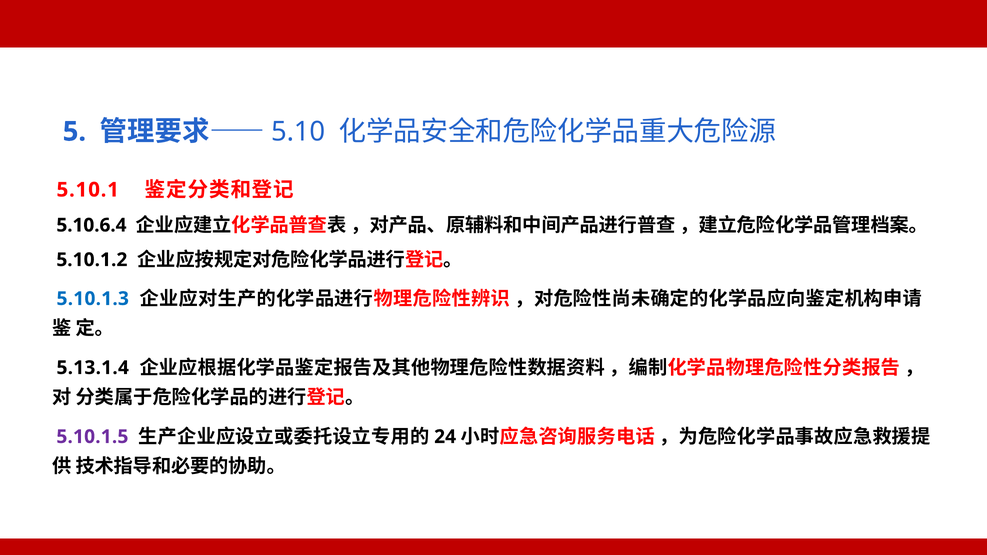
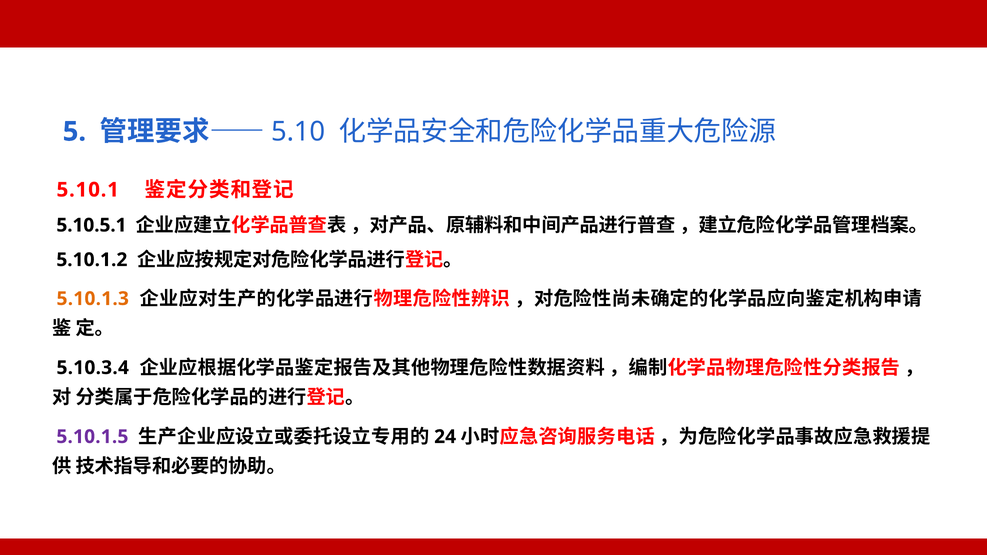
5.10.6.4: 5.10.6.4 -> 5.10.5.1
5.10.1.3 colour: blue -> orange
5.13.1.4: 5.13.1.4 -> 5.10.3.4
